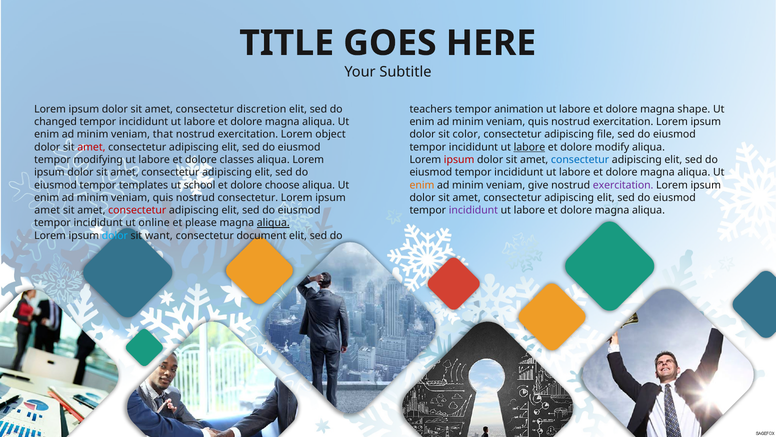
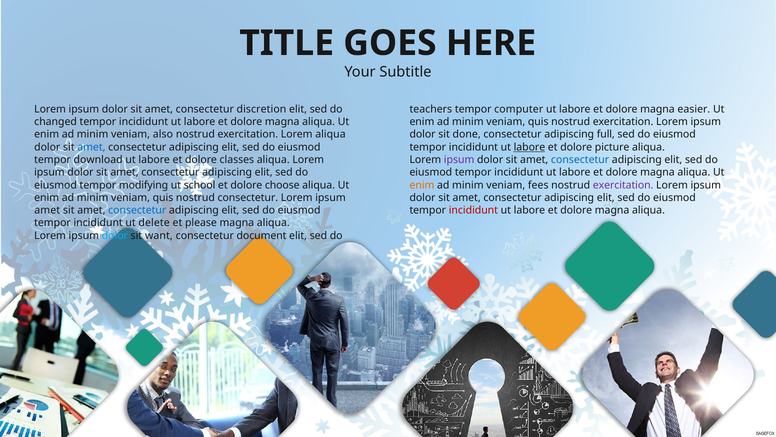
animation: animation -> computer
shape: shape -> easier
that: that -> also
Lorem object: object -> aliqua
color: color -> done
file: file -> full
amet at (91, 147) colour: red -> blue
modify: modify -> picture
modifying: modifying -> download
ipsum at (459, 160) colour: red -> purple
templates: templates -> modifying
give: give -> fees
consectetur at (137, 210) colour: red -> blue
incididunt at (473, 210) colour: purple -> red
online: online -> delete
aliqua at (273, 223) underline: present -> none
